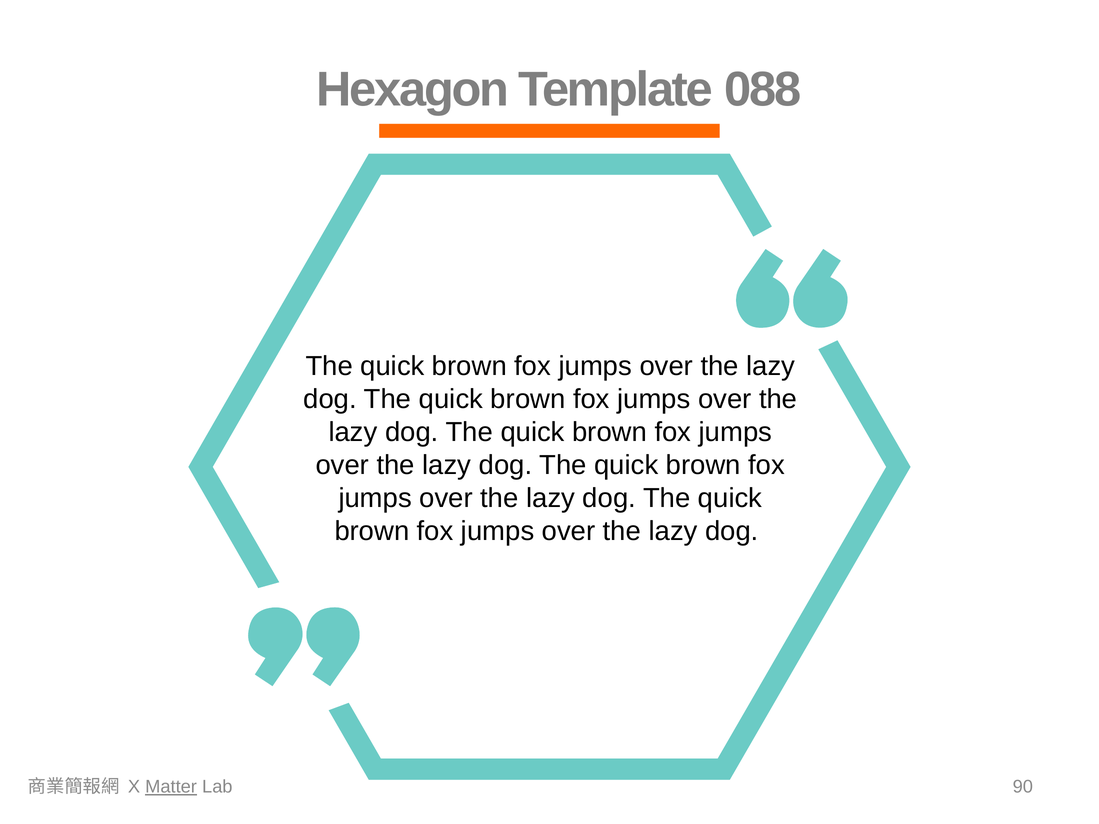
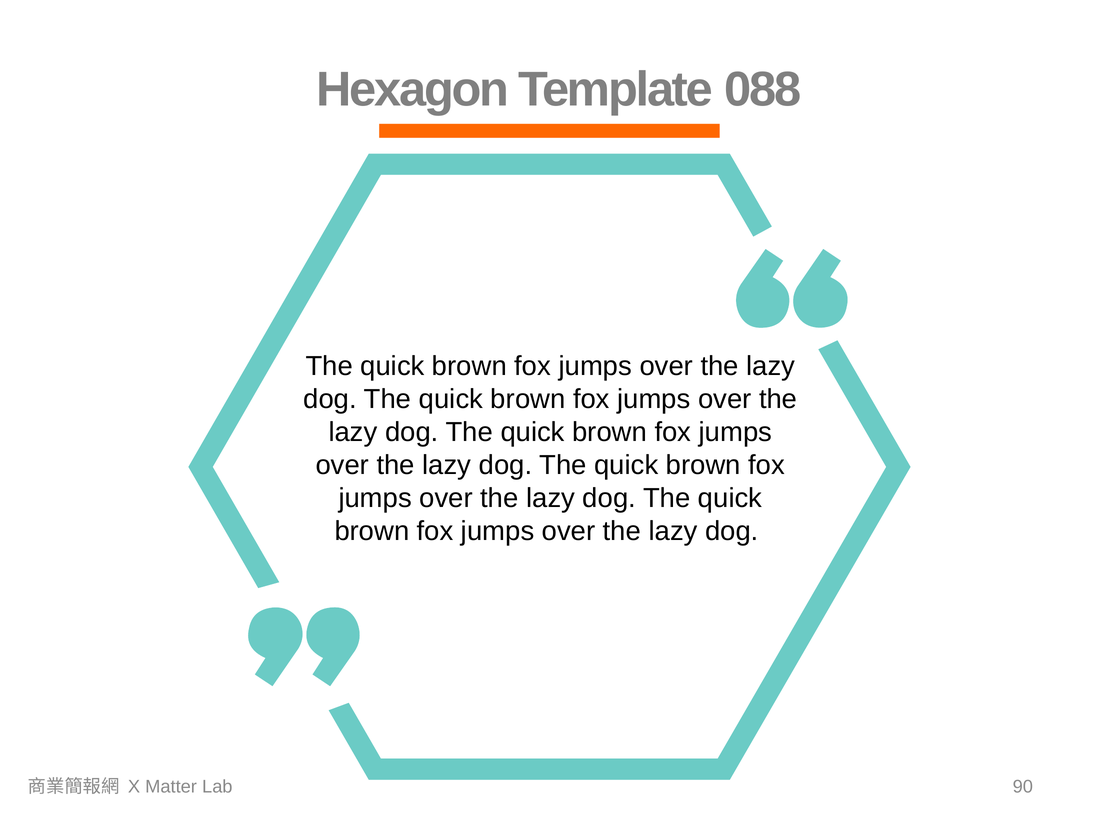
Matter underline: present -> none
